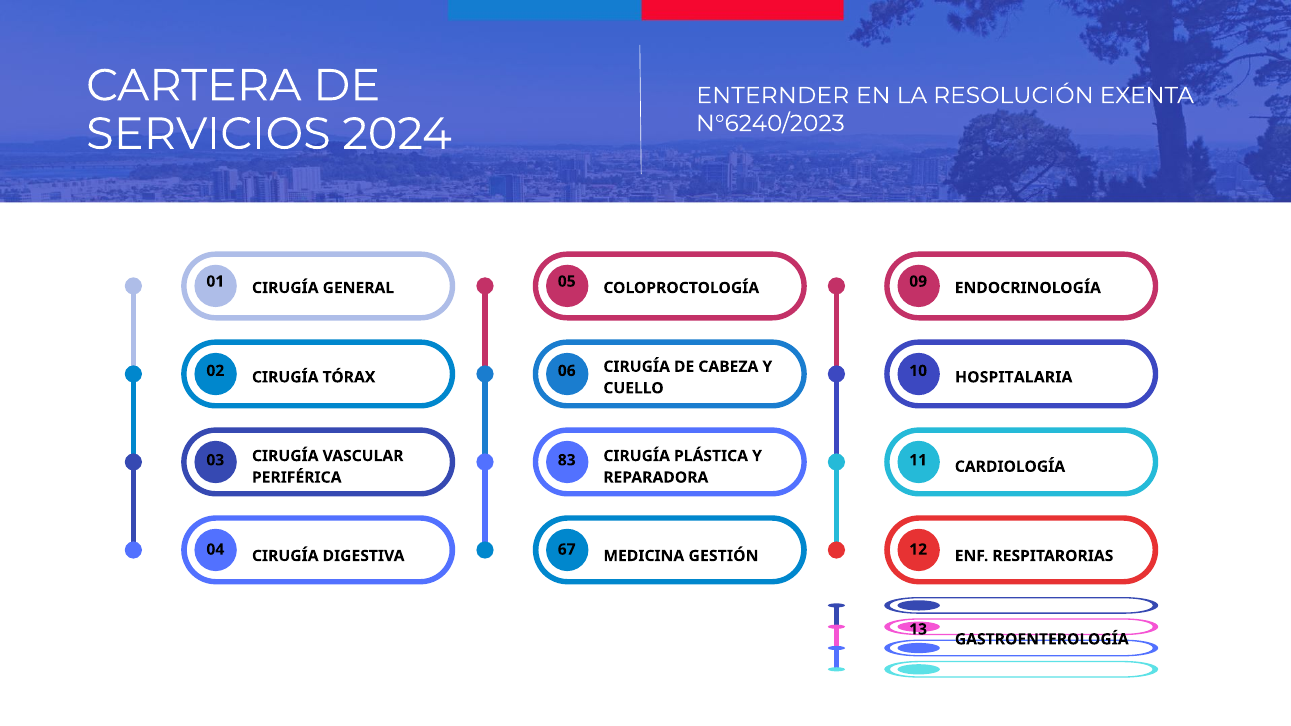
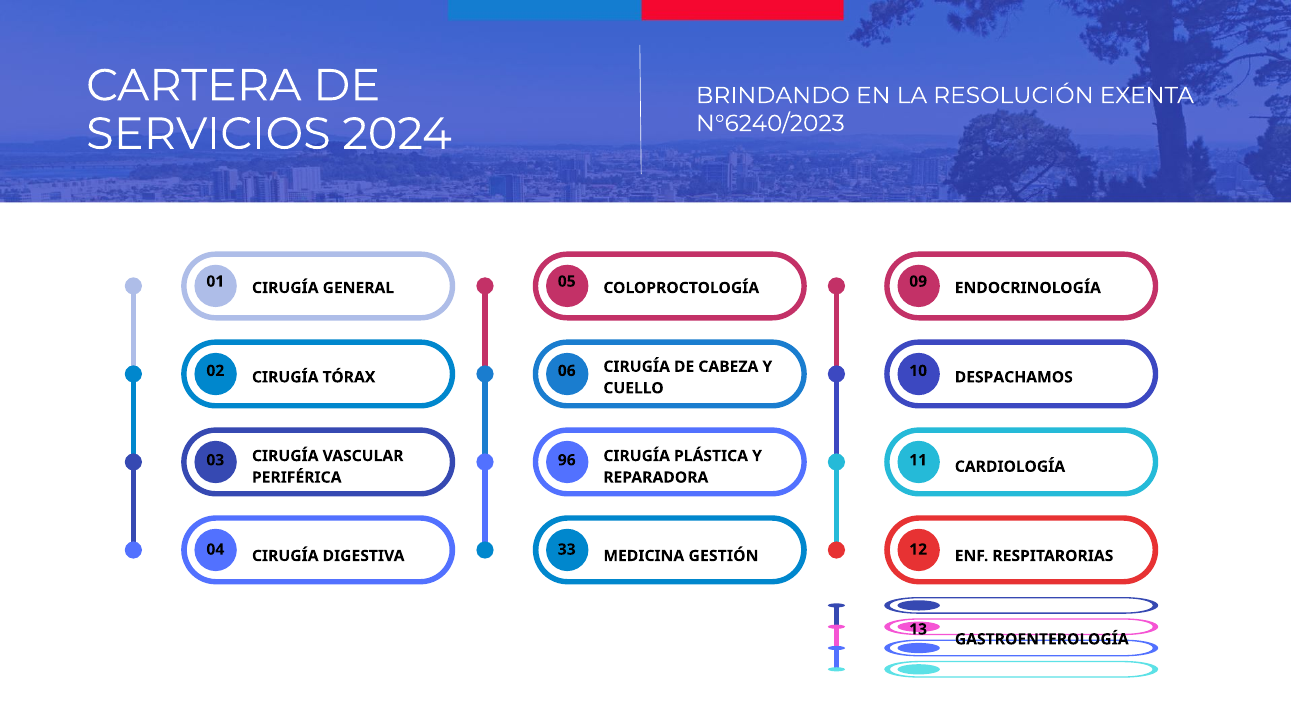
ENTERNDER: ENTERNDER -> BRINDANDO
HOSPITALARIA: HOSPITALARIA -> DESPACHAMOS
83: 83 -> 96
67: 67 -> 33
